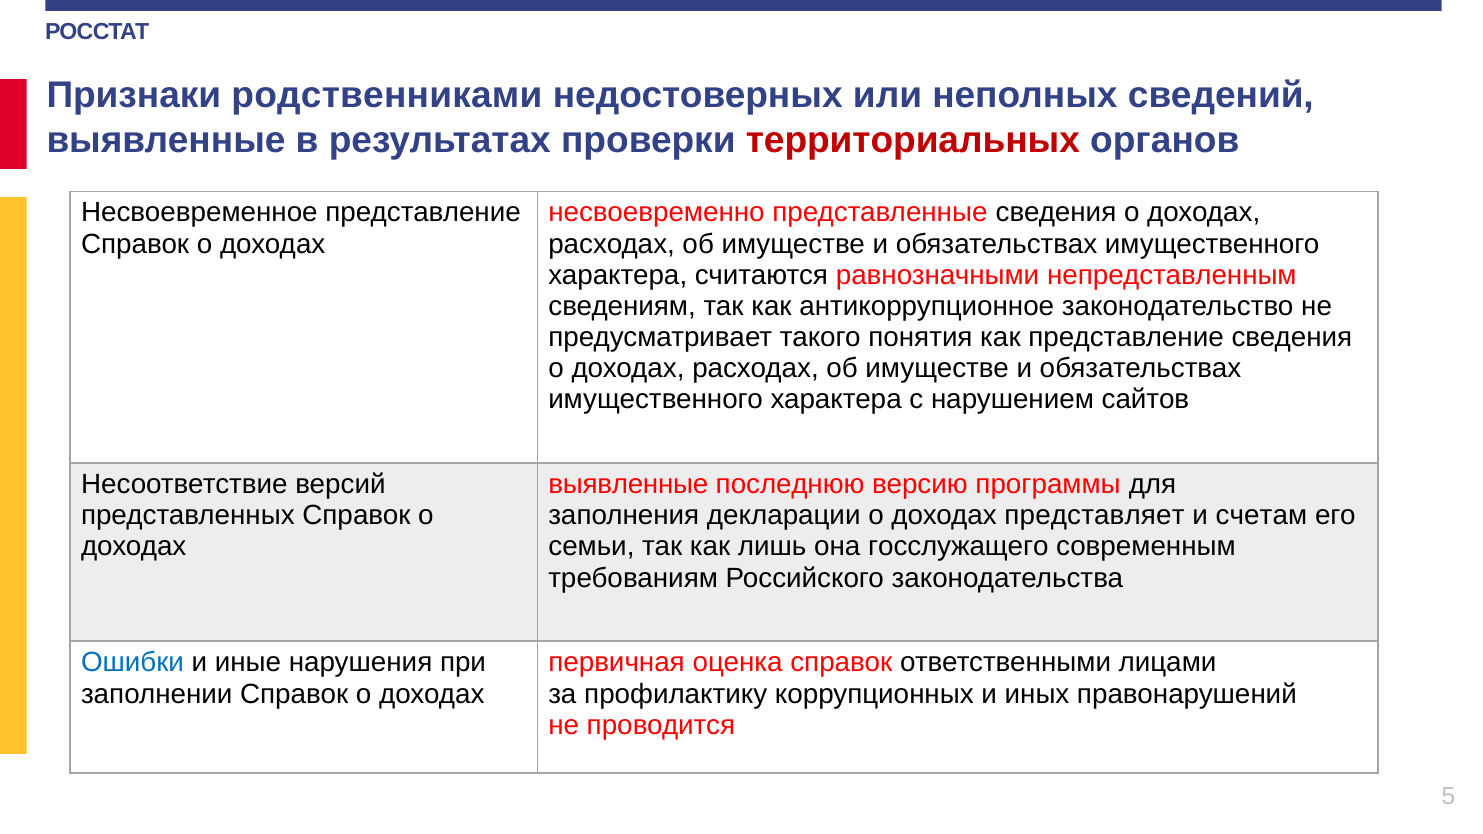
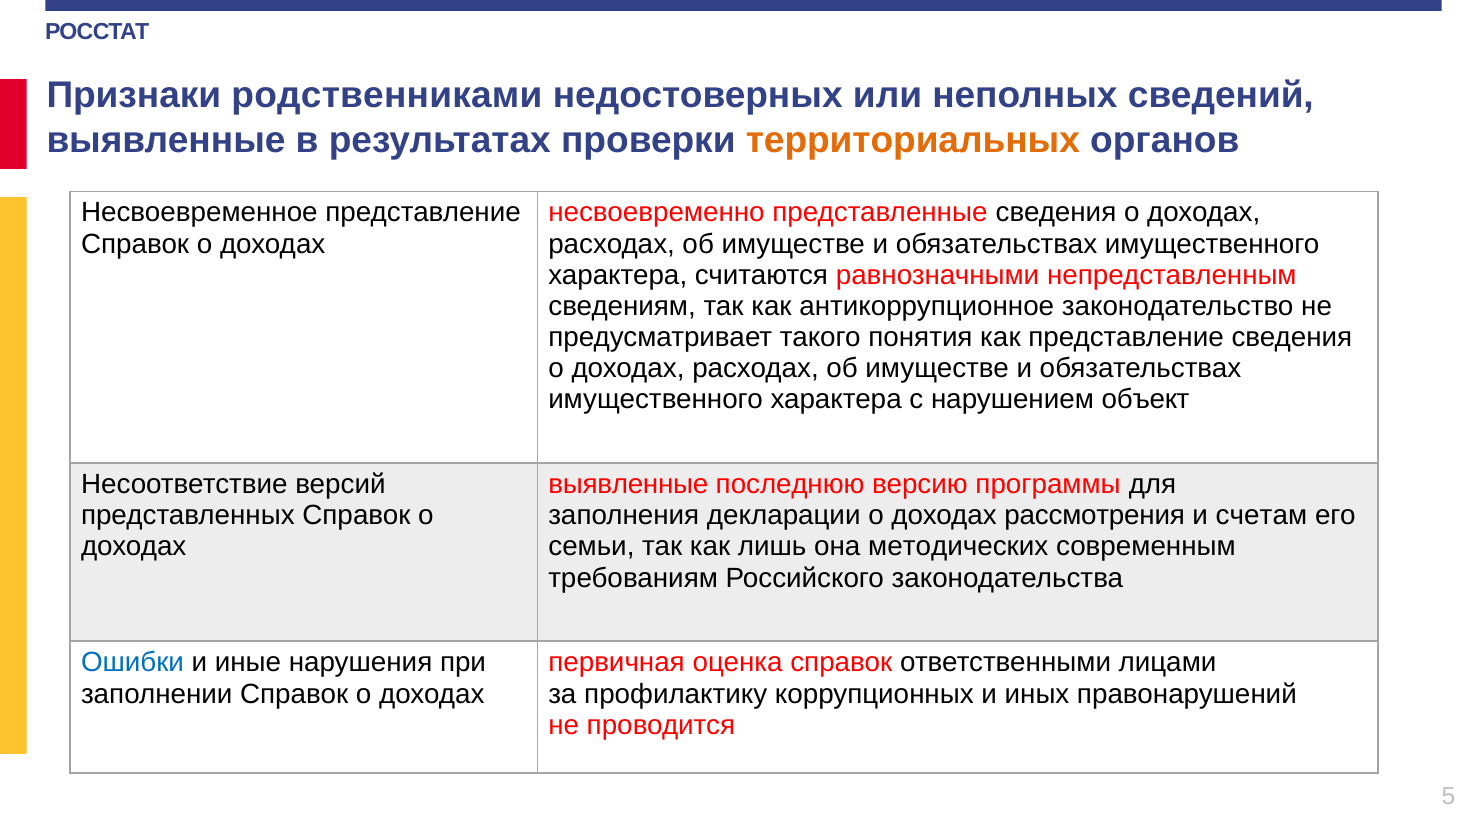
территориальных colour: red -> orange
сайтов: сайтов -> объект
представляет: представляет -> рассмотрения
госслужащего: госслужащего -> методических
